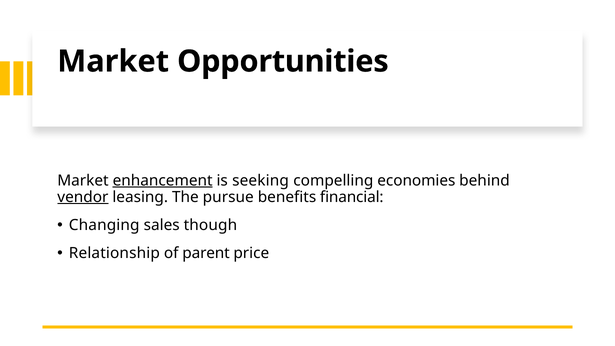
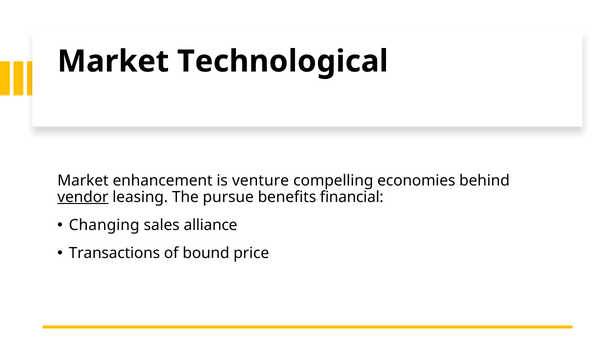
Opportunities: Opportunities -> Technological
enhancement underline: present -> none
seeking: seeking -> venture
though: though -> alliance
Relationship: Relationship -> Transactions
parent: parent -> bound
